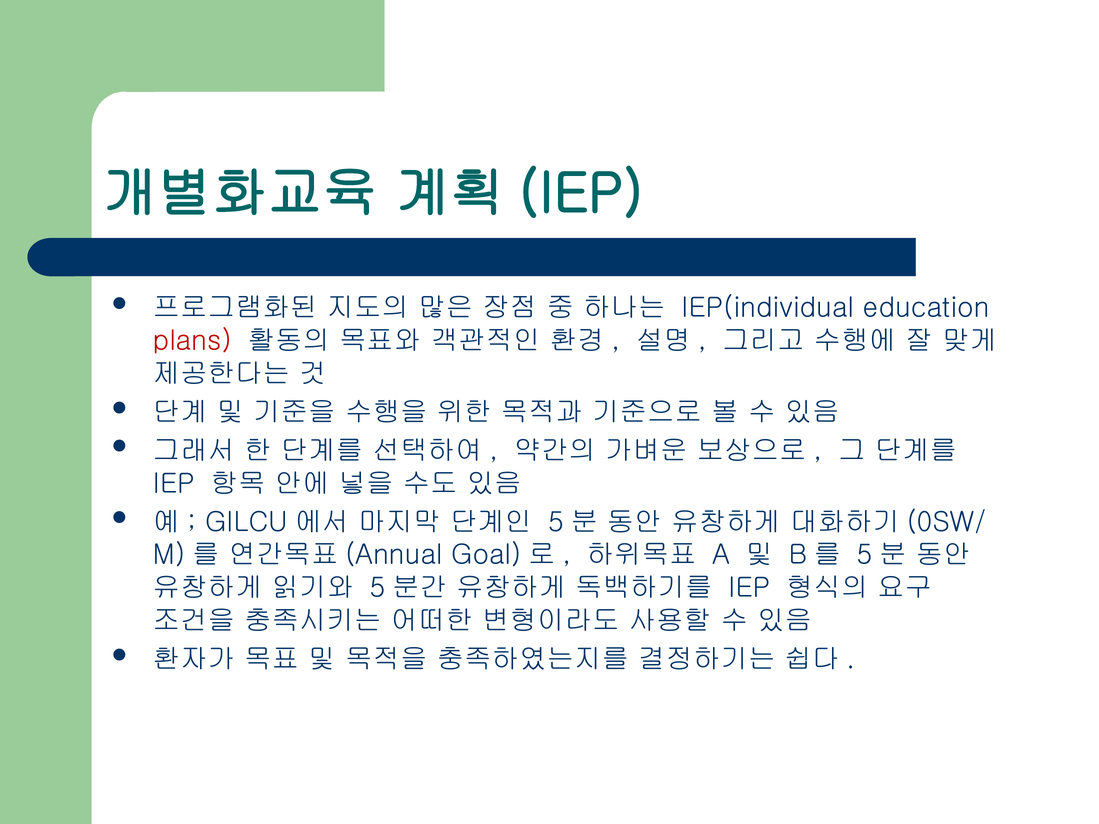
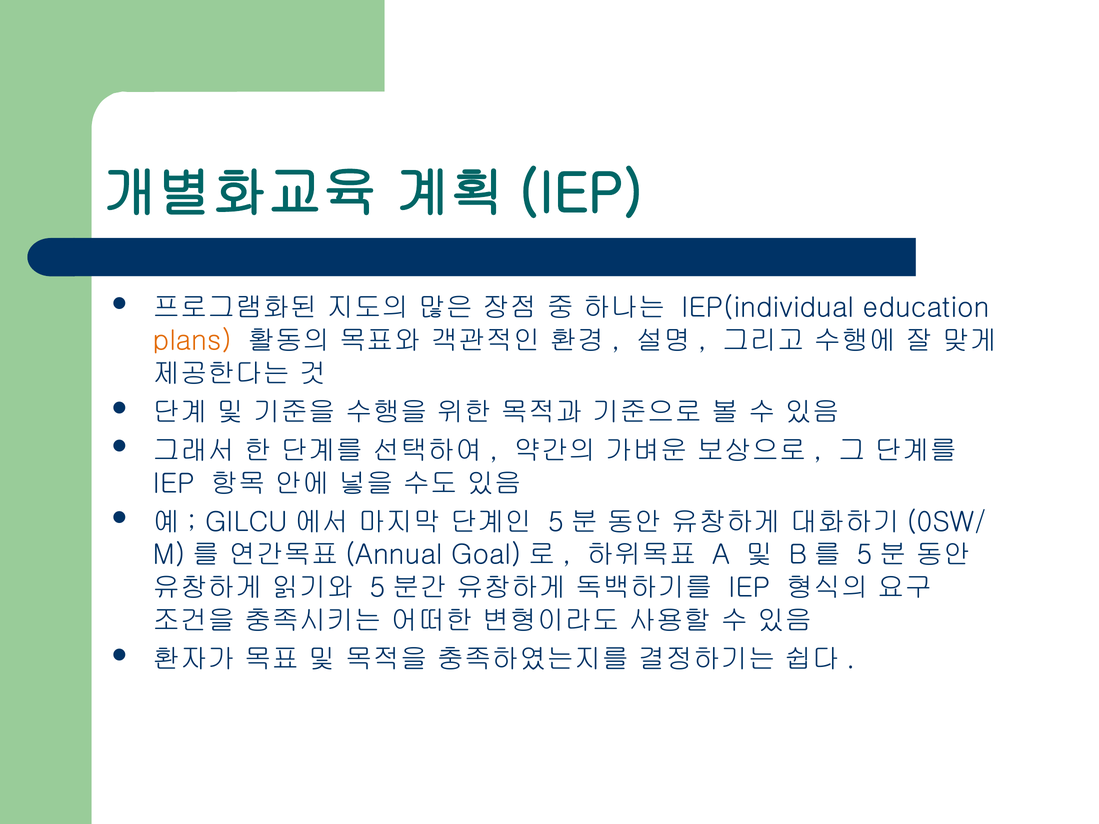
plans colour: red -> orange
